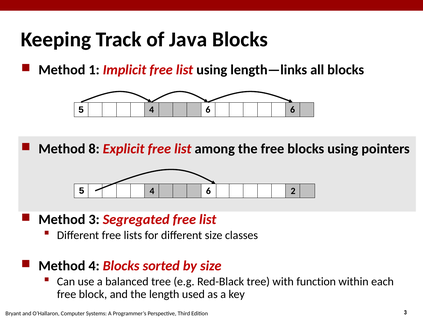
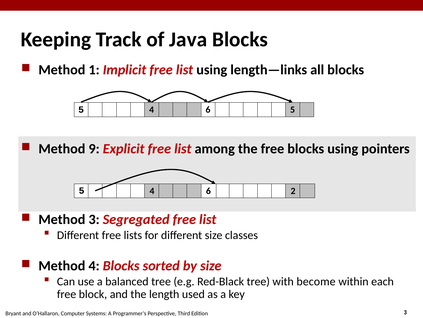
4 6: 6 -> 5
8: 8 -> 9
function: function -> become
